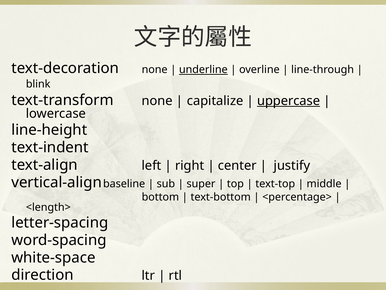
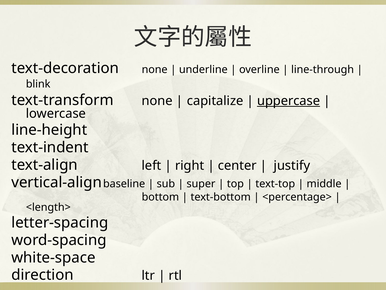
underline underline: present -> none
